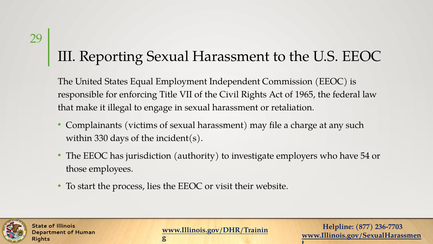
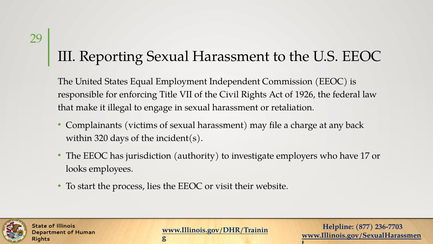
1965: 1965 -> 1926
such: such -> back
330: 330 -> 320
54: 54 -> 17
those: those -> looks
